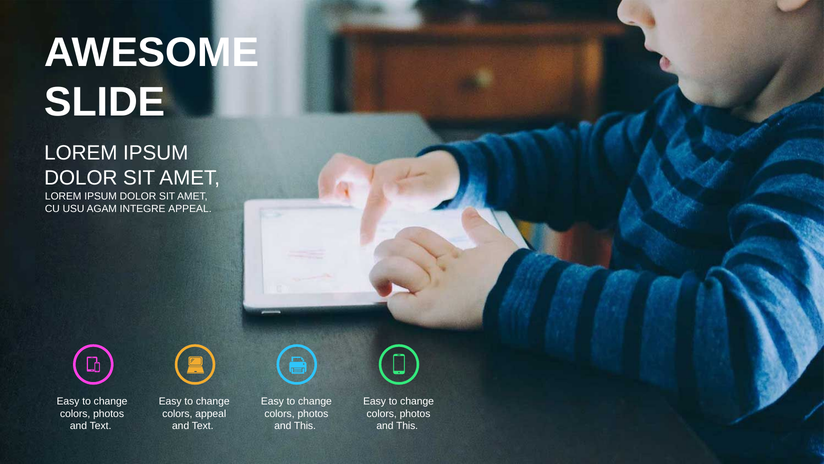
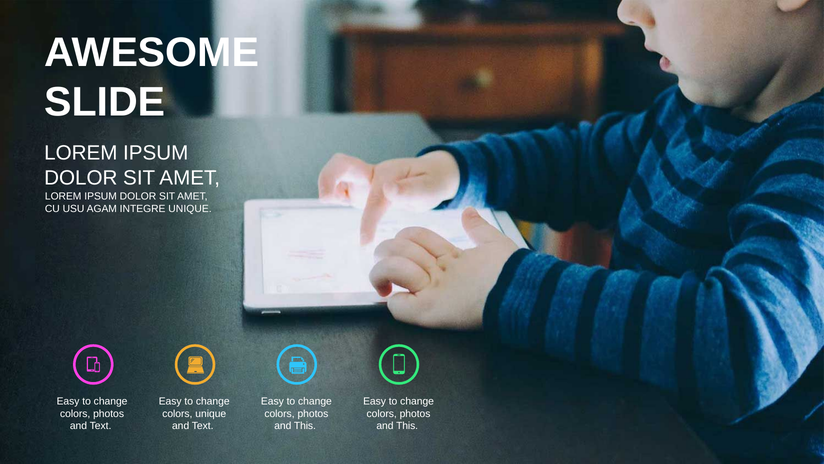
INTEGRE APPEAL: APPEAL -> UNIQUE
colors appeal: appeal -> unique
